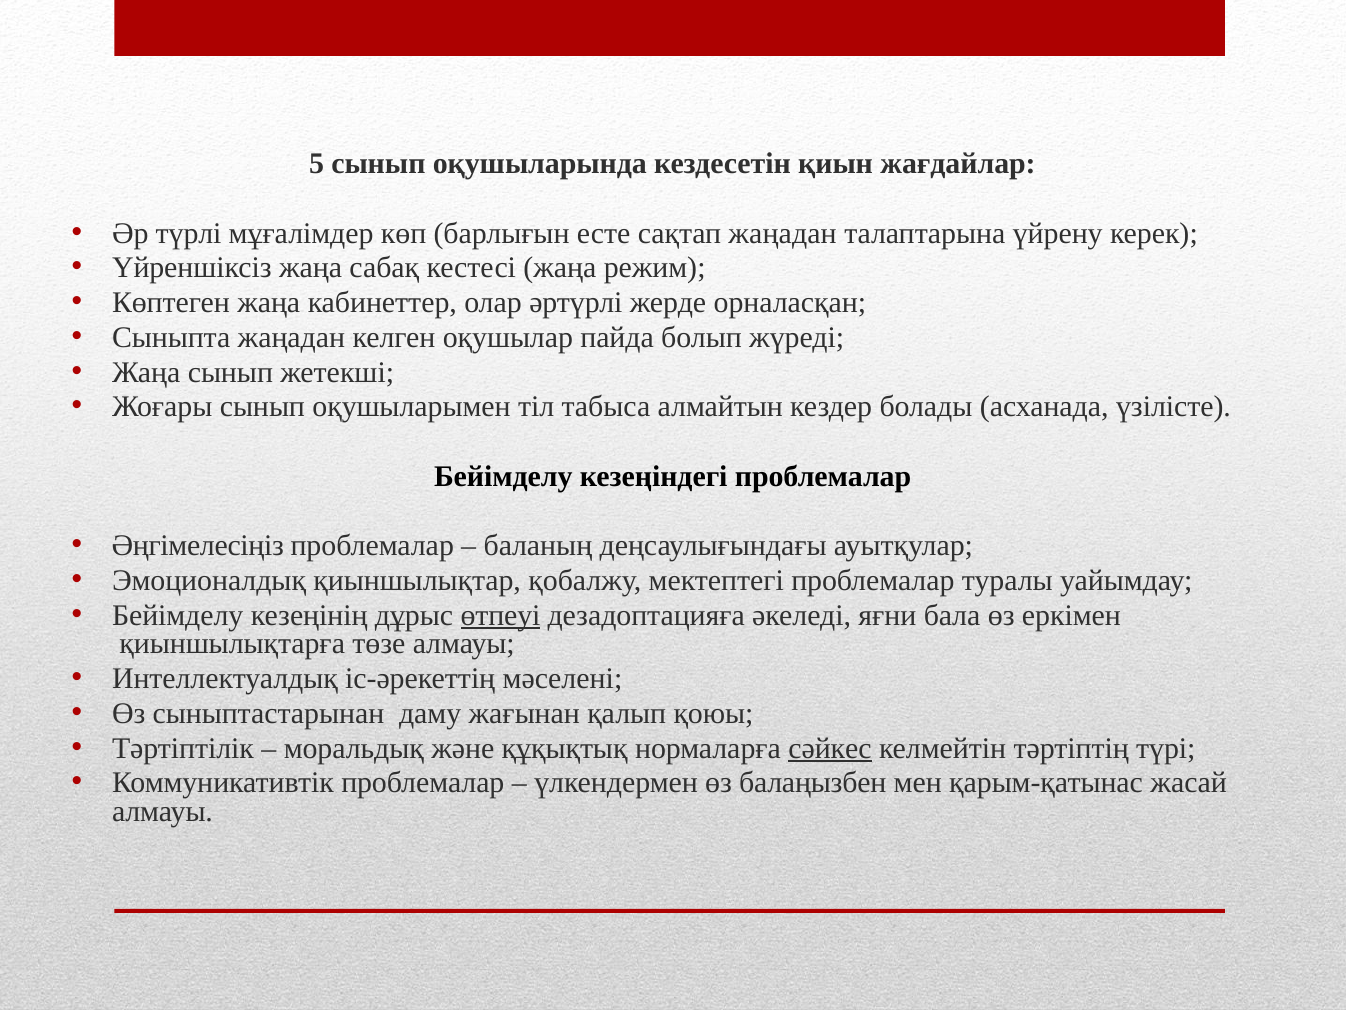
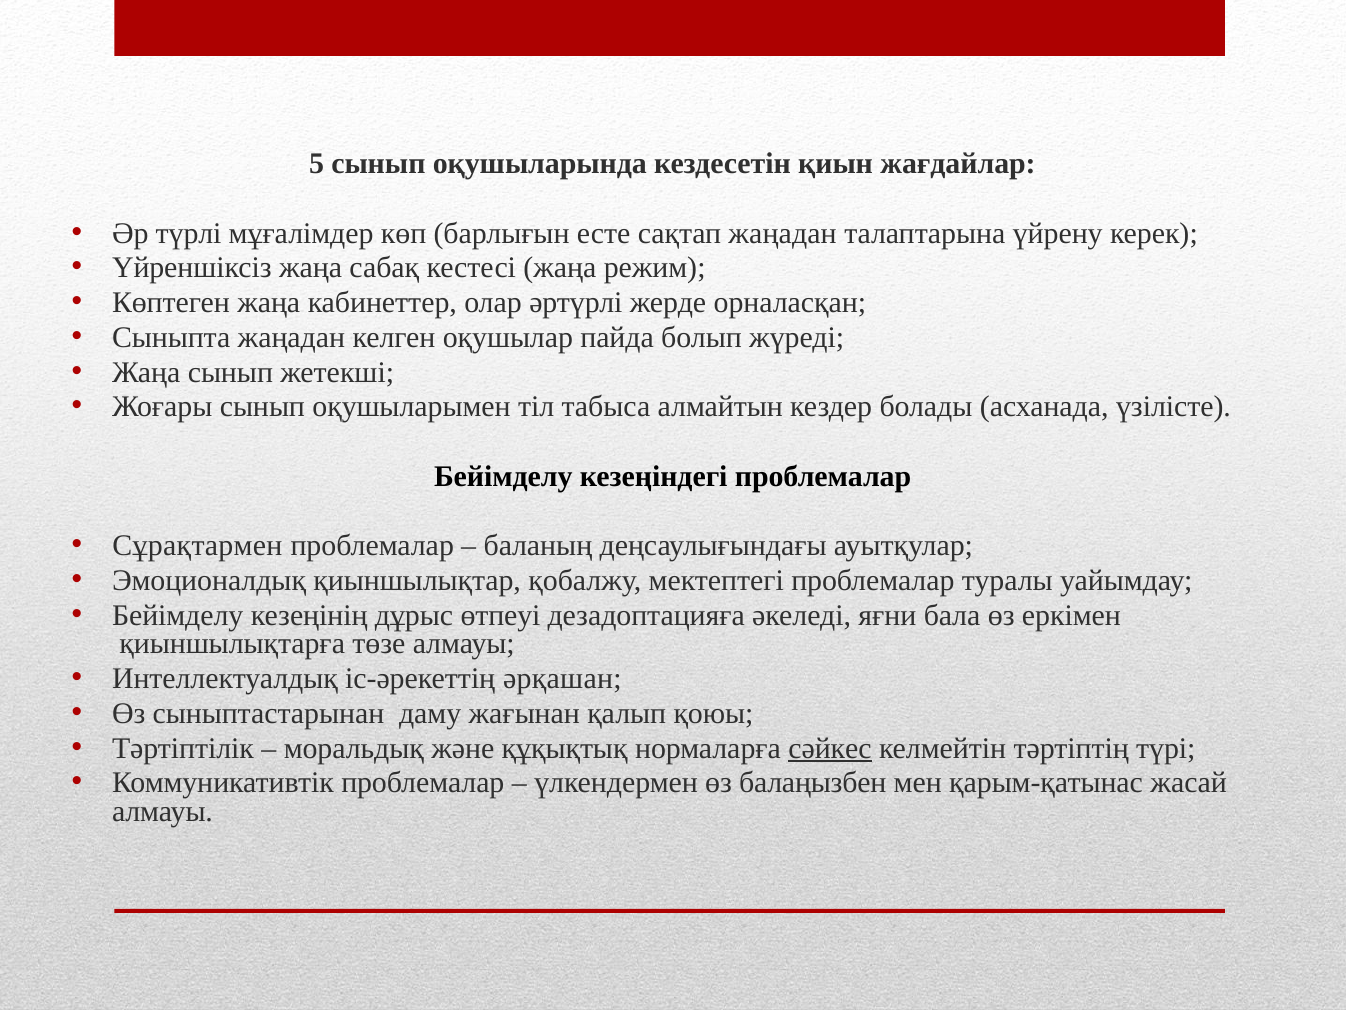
Әңгімелесіңіз: Әңгімелесіңіз -> Сұрақтармен
өтпеуі underline: present -> none
мәселені: мәселені -> әрқашан
